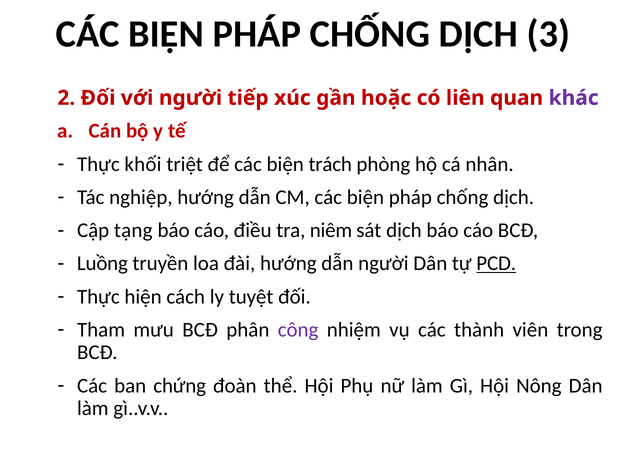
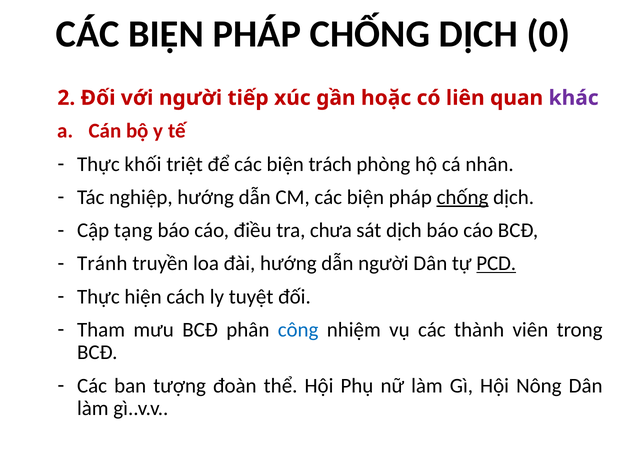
3: 3 -> 0
chống at (463, 197) underline: none -> present
niêm: niêm -> chưa
Luồng: Luồng -> Tránh
công colour: purple -> blue
chứng: chứng -> tượng
